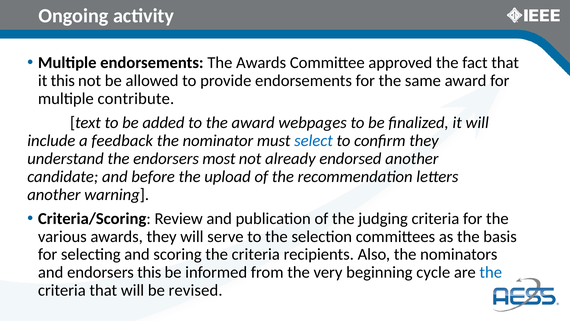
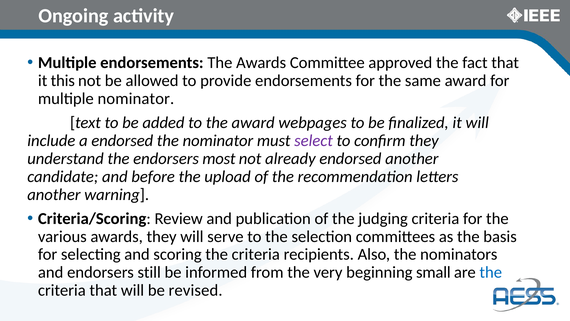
multiple contribute: contribute -> nominator
a feedback: feedback -> endorsed
select colour: blue -> purple
endorsers this: this -> still
cycle: cycle -> small
